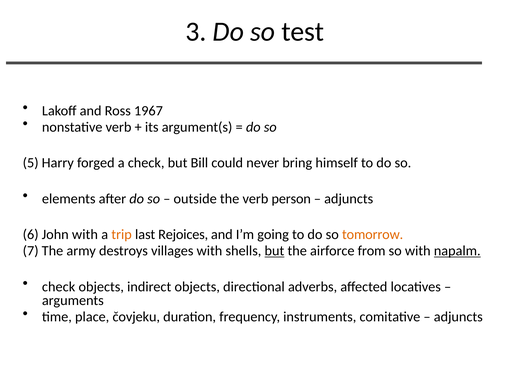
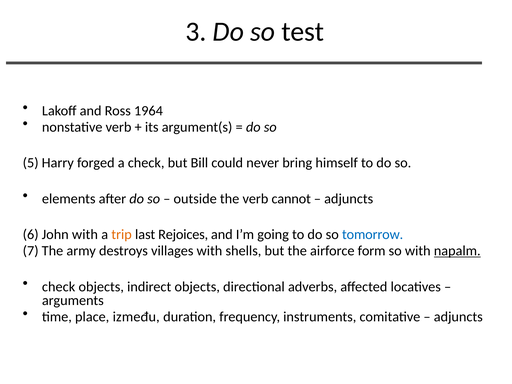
1967: 1967 -> 1964
person: person -> cannot
tomorrow colour: orange -> blue
but at (274, 251) underline: present -> none
from: from -> form
čovjeku: čovjeku -> između
